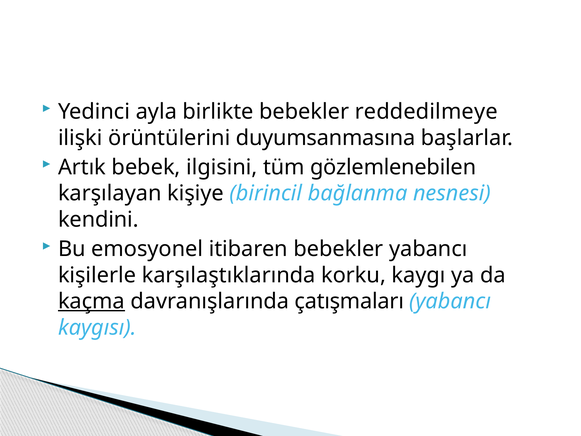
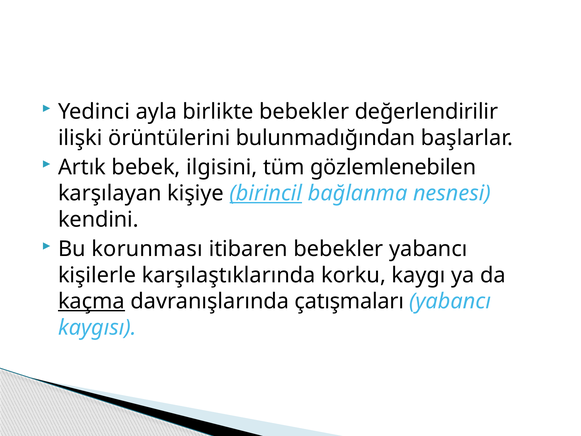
reddedilmeye: reddedilmeye -> değerlendirilir
duyumsanmasına: duyumsanmasına -> bulunmadığından
birincil underline: none -> present
emosyonel: emosyonel -> korunması
